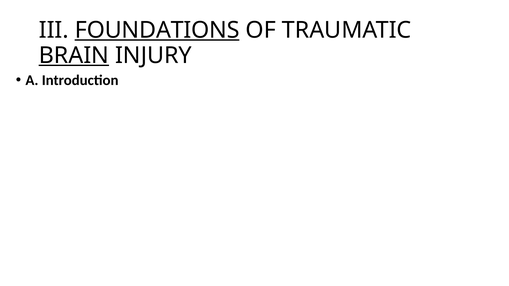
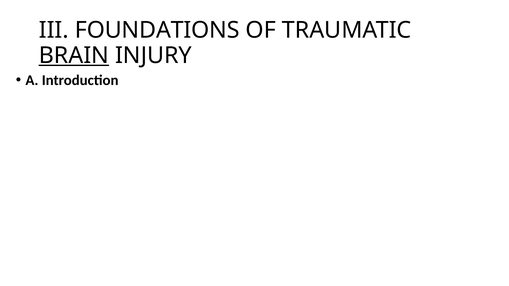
FOUNDATIONS underline: present -> none
